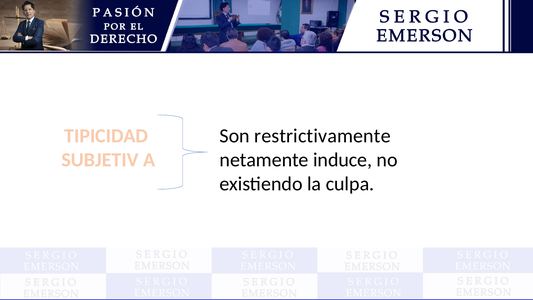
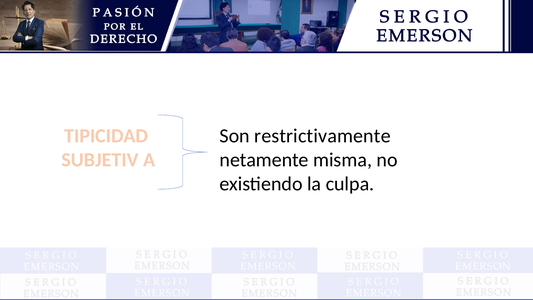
induce: induce -> misma
